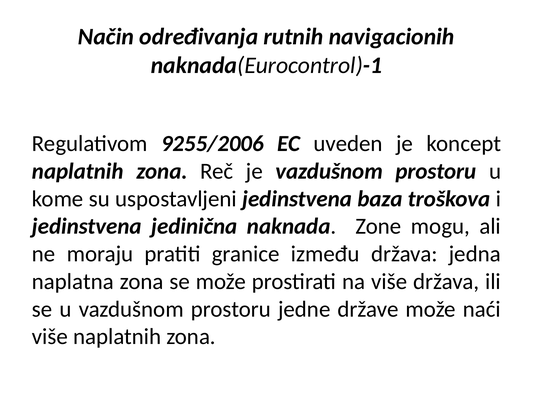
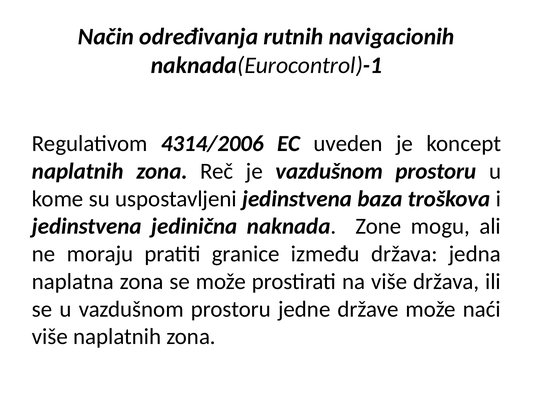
9255/2006: 9255/2006 -> 4314/2006
